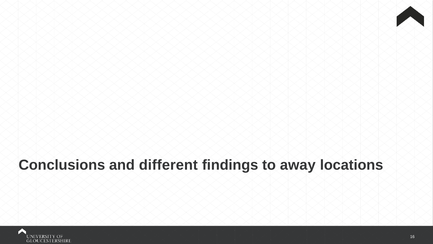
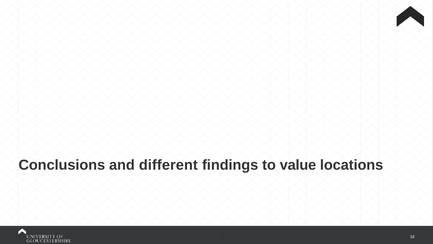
away: away -> value
